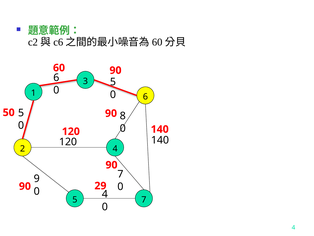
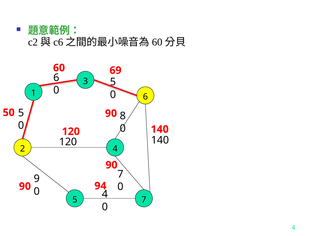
60 90: 90 -> 69
29: 29 -> 94
